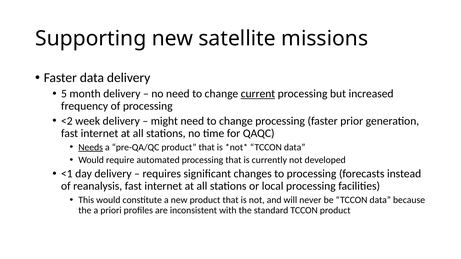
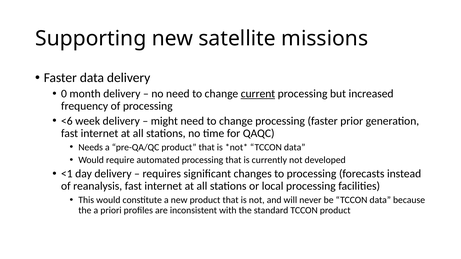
5: 5 -> 0
<2: <2 -> <6
Needs underline: present -> none
